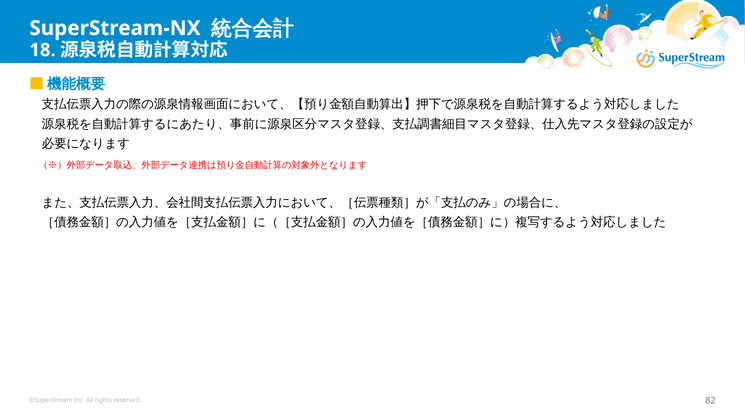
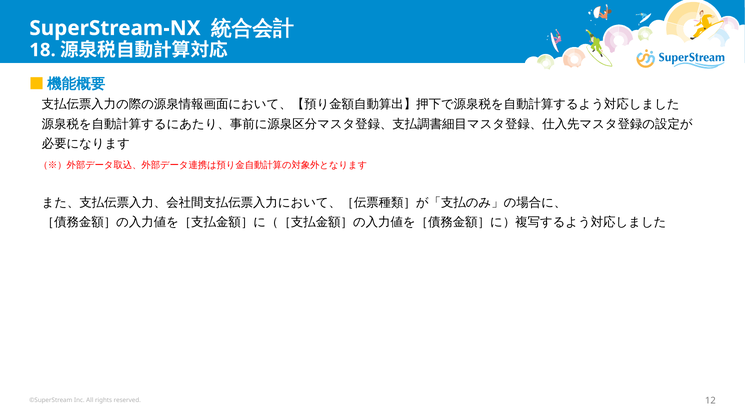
82: 82 -> 12
